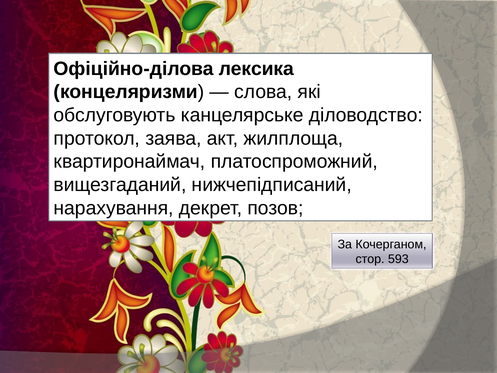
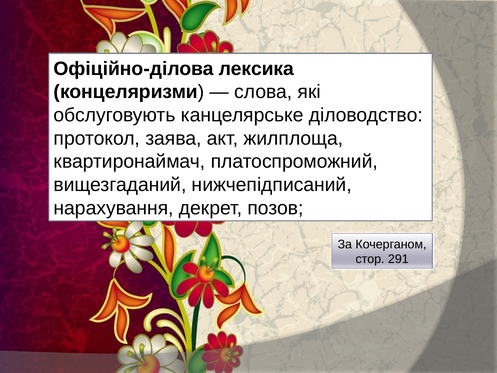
593: 593 -> 291
